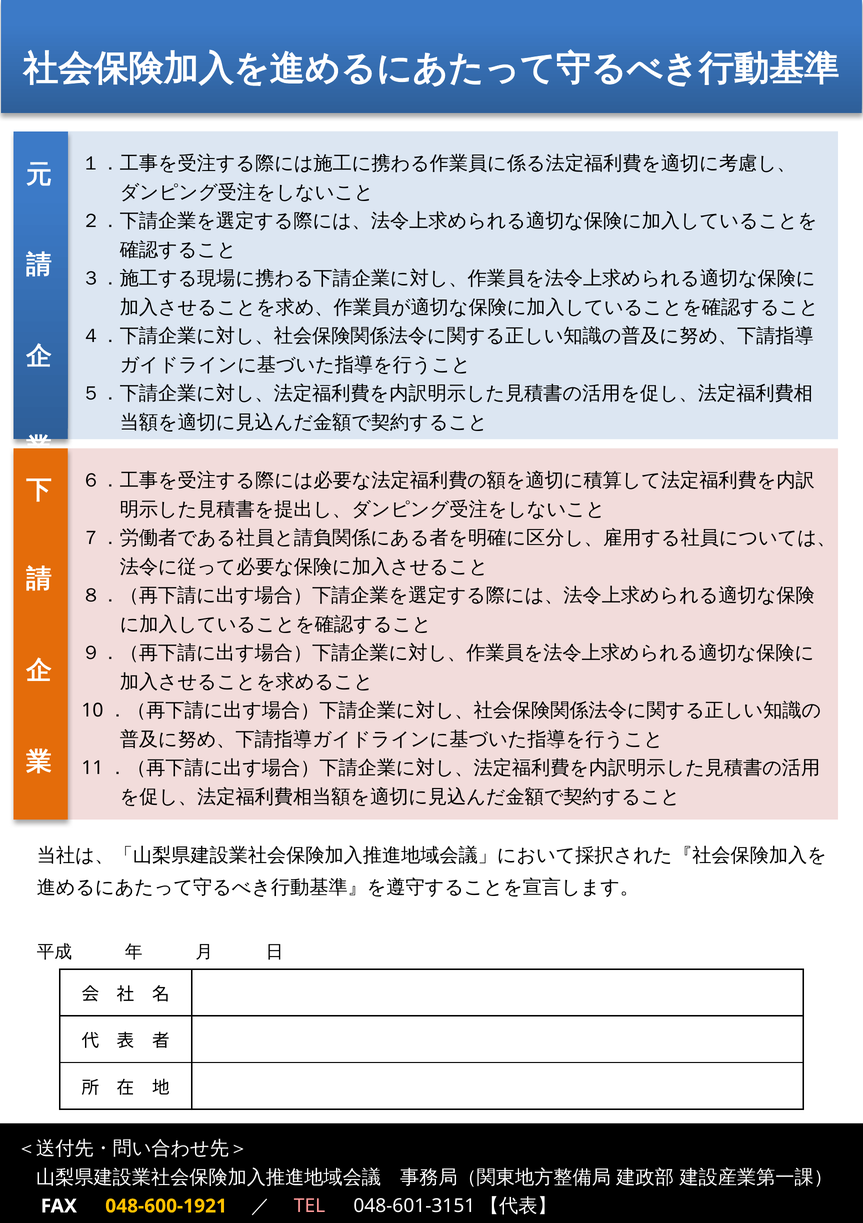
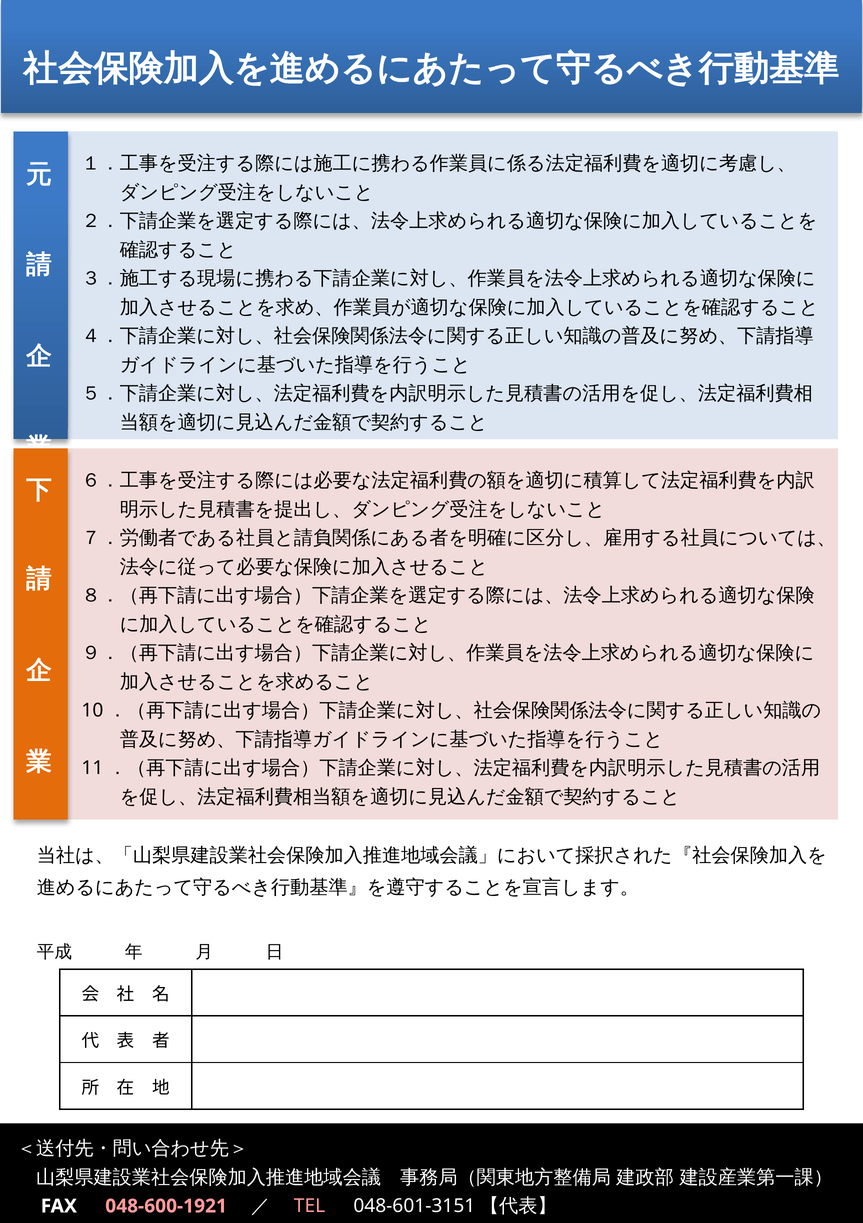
048-600-1921 colour: yellow -> pink
